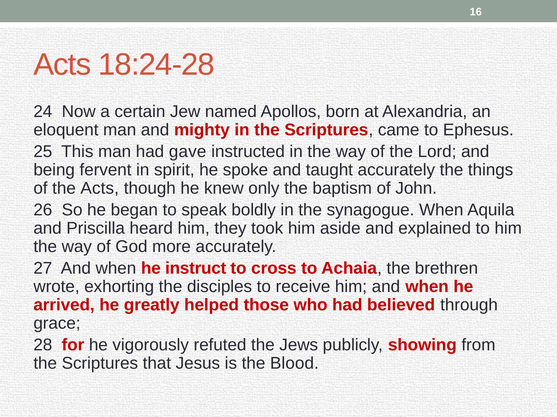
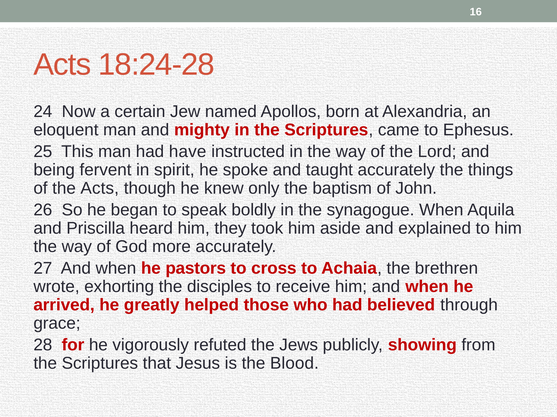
gave: gave -> have
instruct: instruct -> pastors
